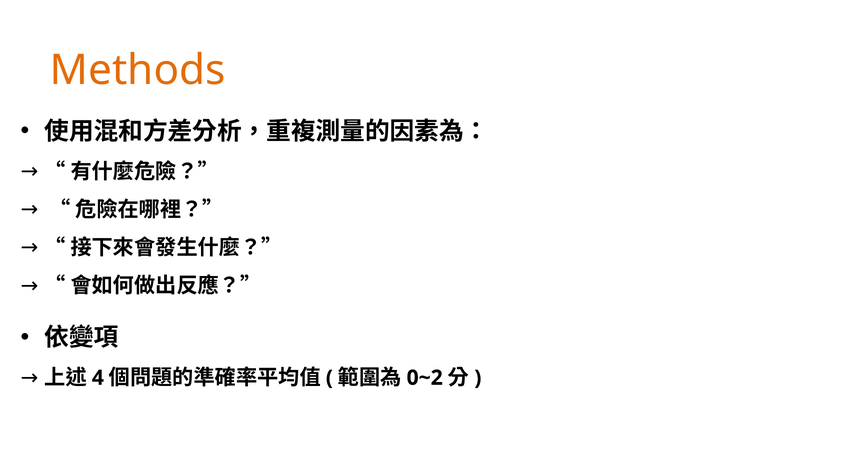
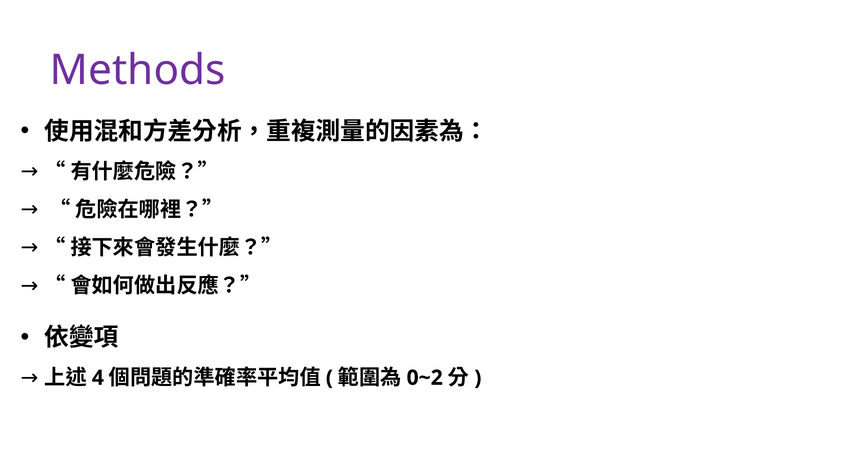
Methods colour: orange -> purple
